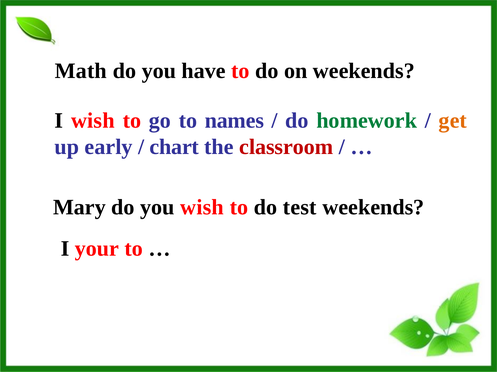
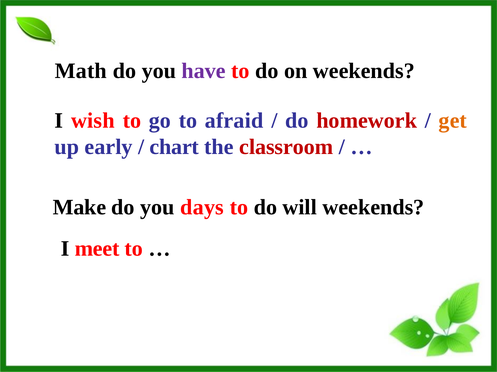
have colour: black -> purple
names: names -> afraid
homework colour: green -> red
Mary: Mary -> Make
you wish: wish -> days
test: test -> will
your: your -> meet
